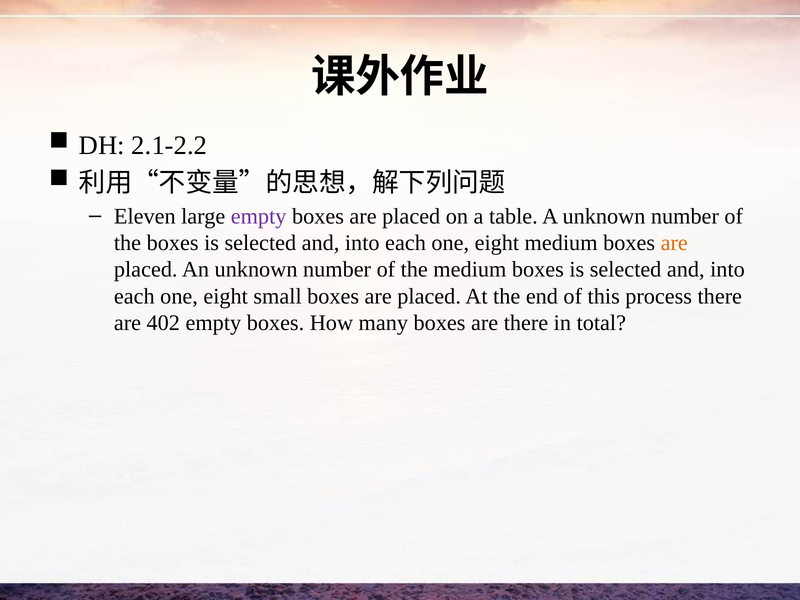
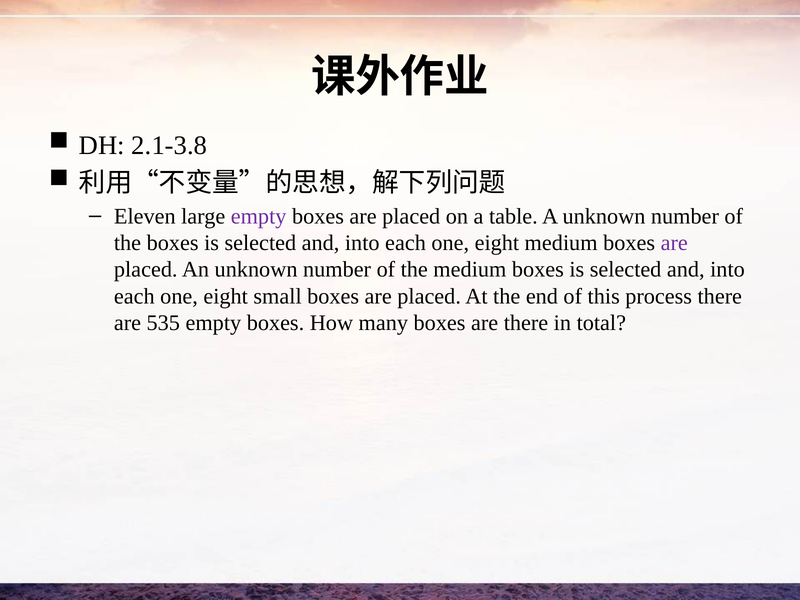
2.1-2.2: 2.1-2.2 -> 2.1-3.8
are at (674, 243) colour: orange -> purple
402: 402 -> 535
